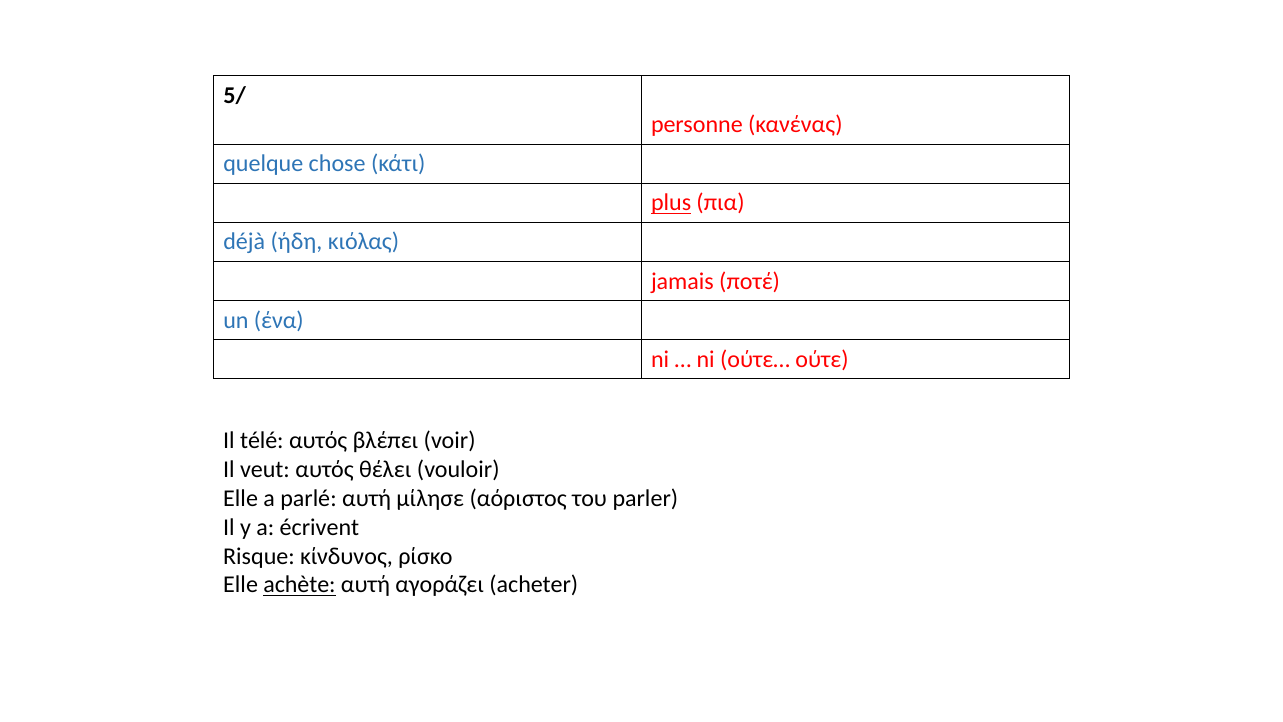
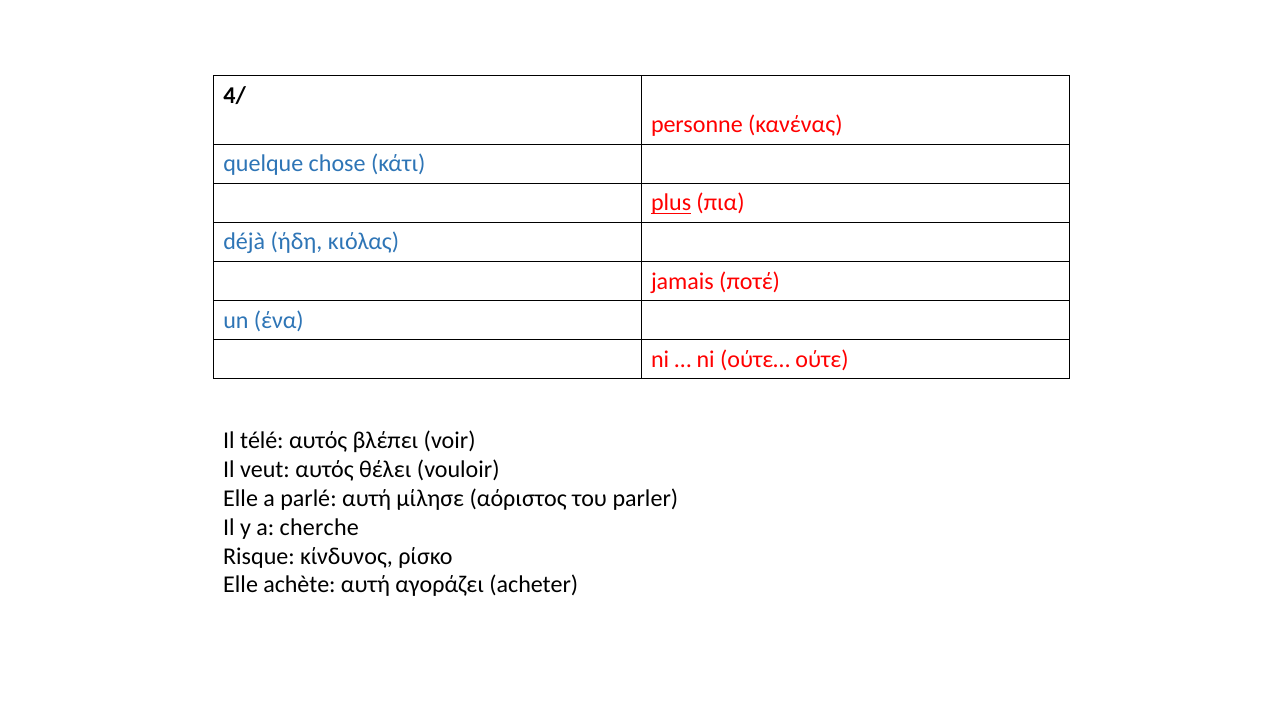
5/: 5/ -> 4/
écrivent: écrivent -> cherche
achète underline: present -> none
